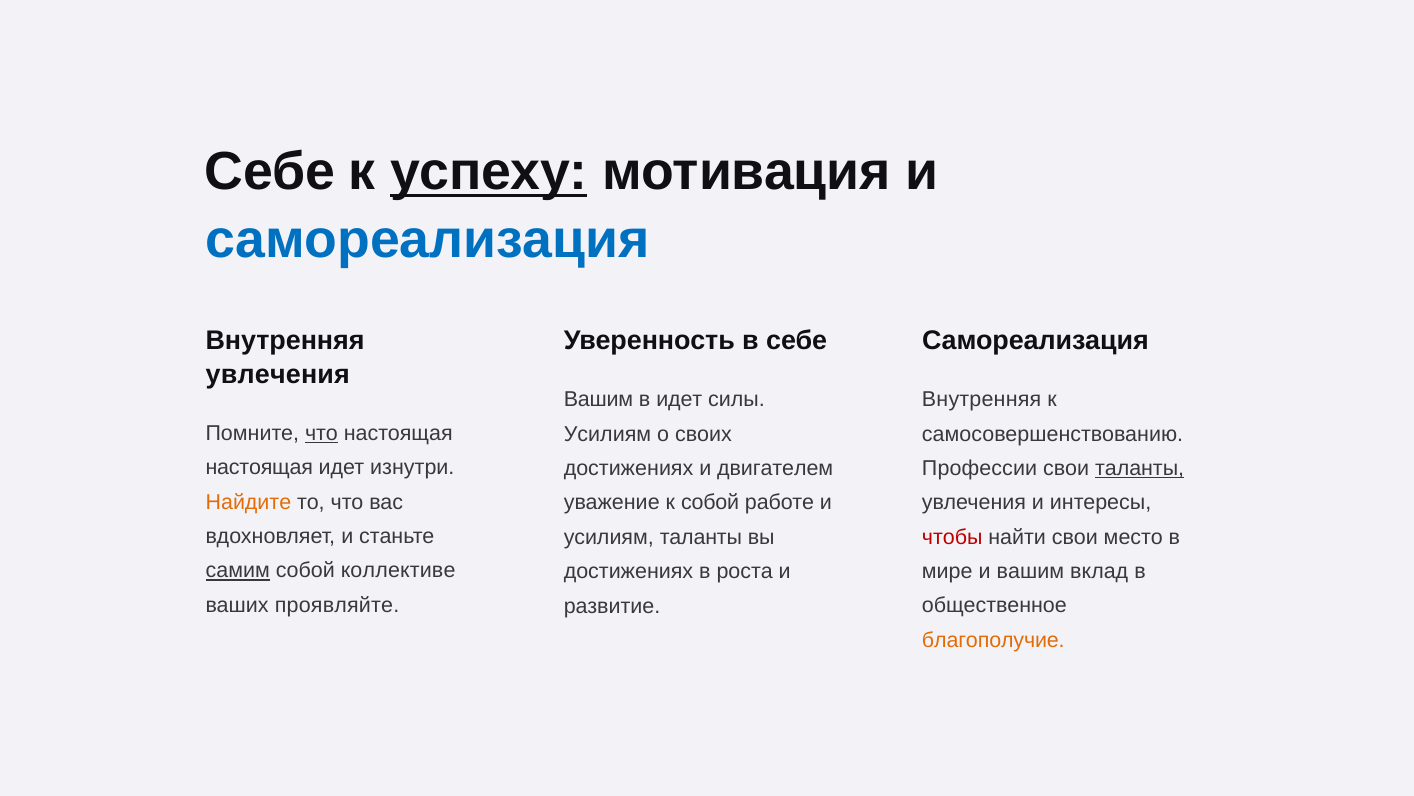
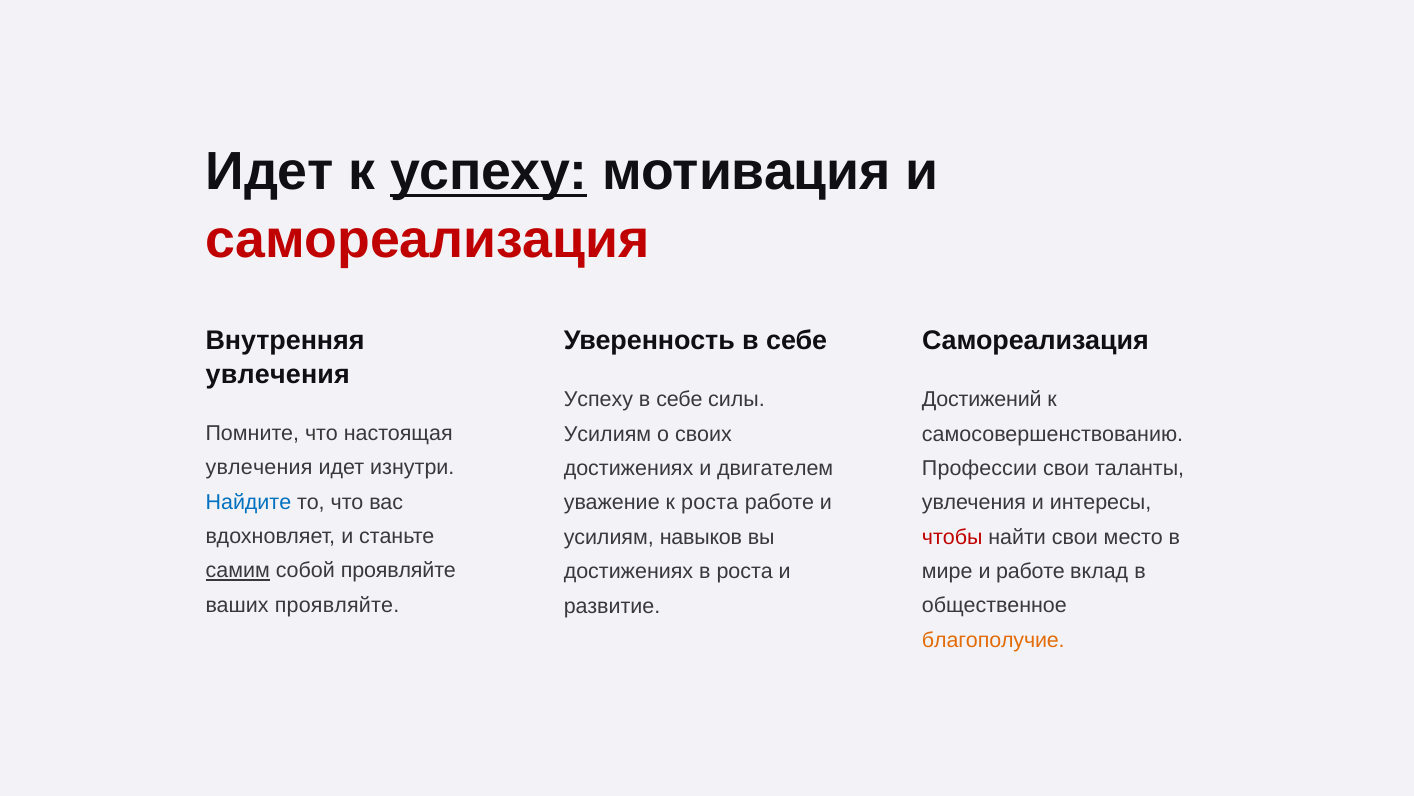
Себе at (270, 172): Себе -> Идет
самореализация at (428, 239) colour: blue -> red
Внутренняя at (982, 399): Внутренняя -> Достижений
Вашим at (598, 399): Вашим -> Успеху
идет at (679, 399): идет -> себе
что at (321, 433) underline: present -> none
настоящая at (259, 467): настоящая -> увлечения
таланты at (1140, 468) underline: present -> none
Найдите colour: orange -> blue
к собой: собой -> роста
усилиям таланты: таланты -> навыков
собой коллективе: коллективе -> проявляйте
и вашим: вашим -> работе
